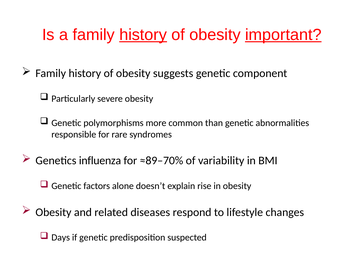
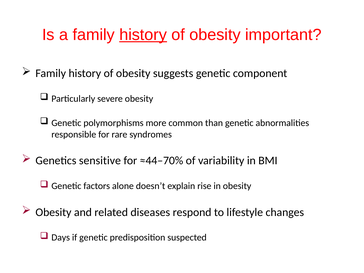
important underline: present -> none
influenza: influenza -> sensitive
≈89–70%: ≈89–70% -> ≈44–70%
